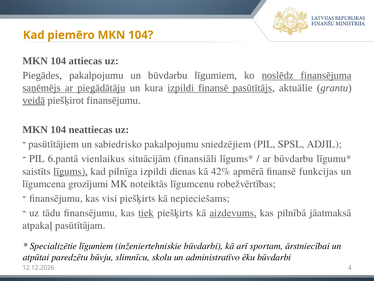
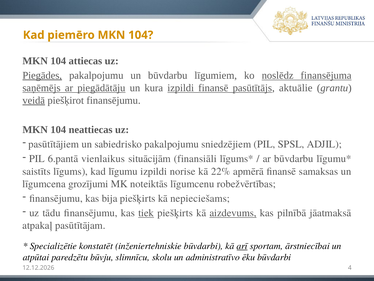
Piegādes underline: none -> present
līgums underline: present -> none
pilnīga: pilnīga -> līgumu
dienas: dienas -> norise
42%: 42% -> 22%
funkcijas: funkcijas -> samaksas
visi: visi -> bija
Specializētie līgumiem: līgumiem -> konstatēt
arī underline: none -> present
